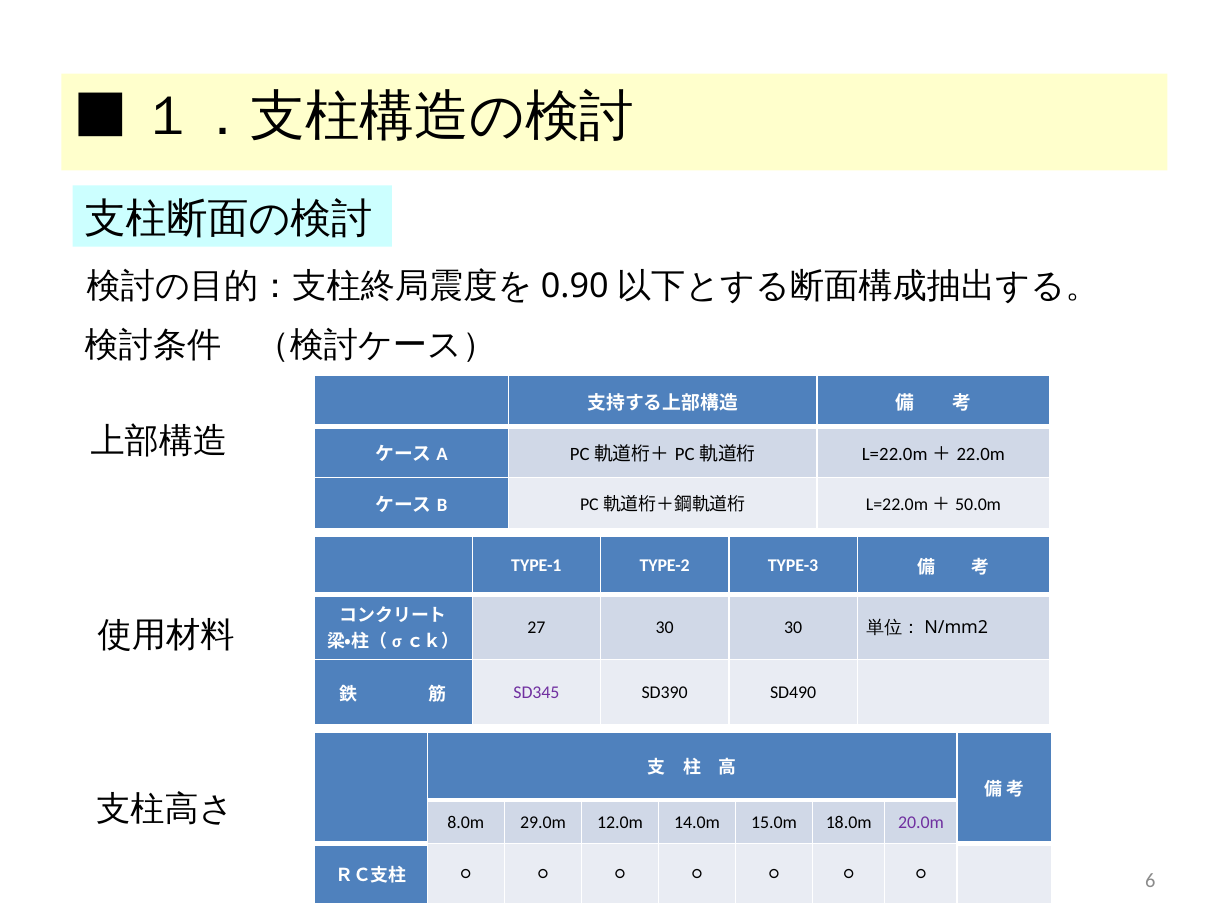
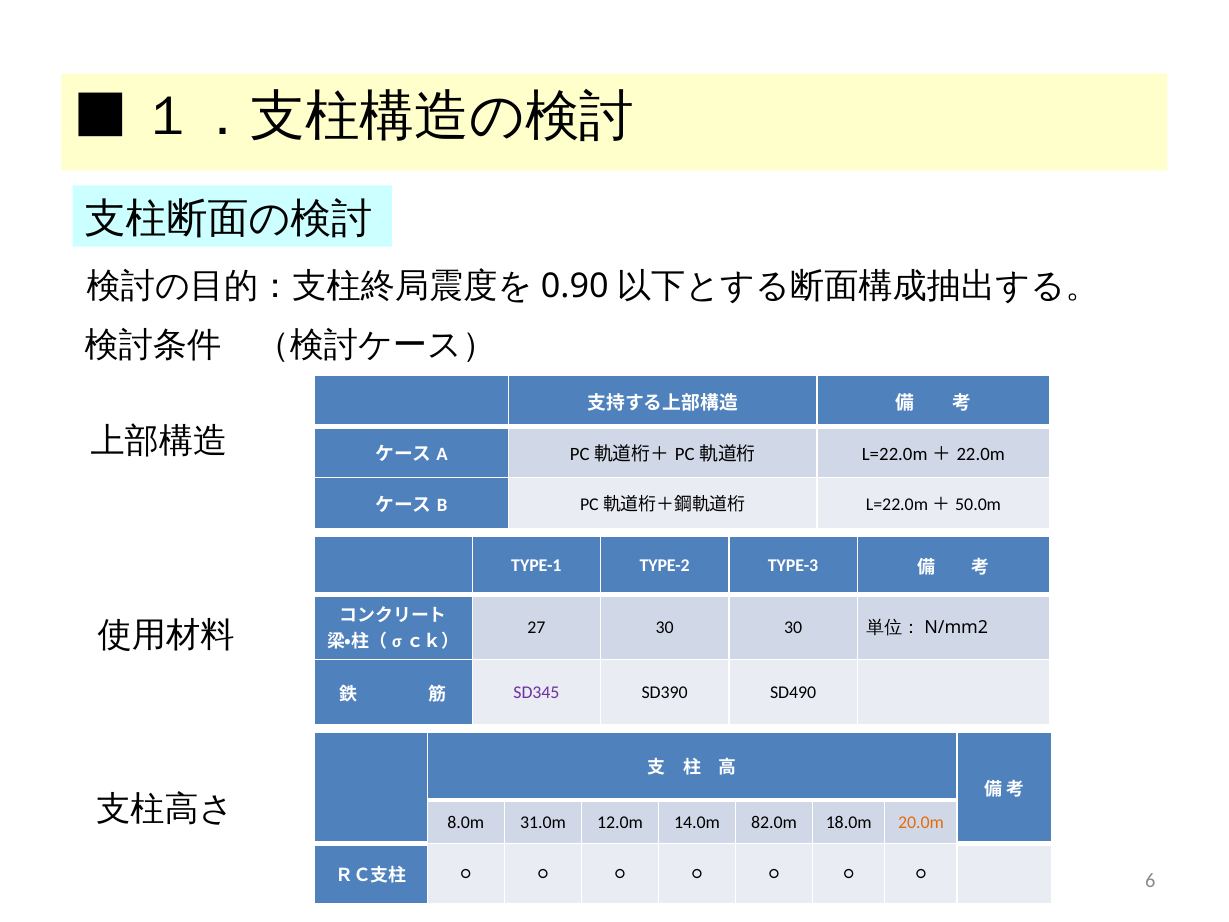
29.0m: 29.0m -> 31.0m
15.0m: 15.0m -> 82.0m
20.0m colour: purple -> orange
